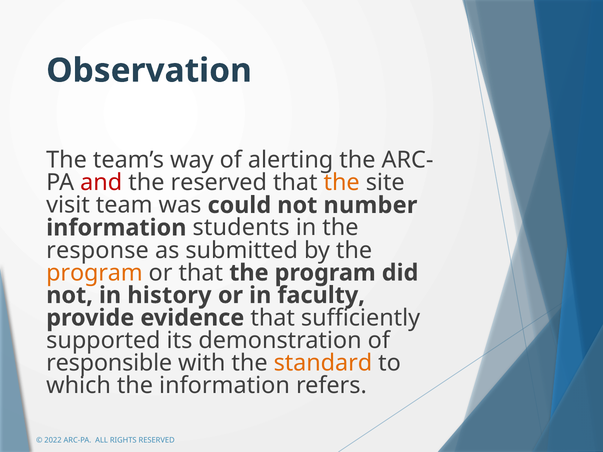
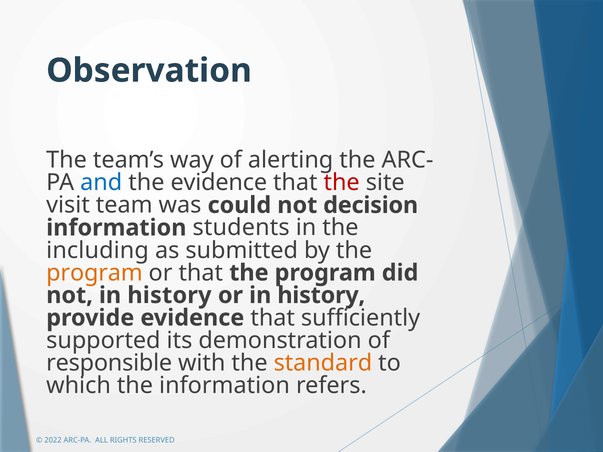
and colour: red -> blue
the reserved: reserved -> evidence
the at (342, 183) colour: orange -> red
number: number -> decision
response: response -> including
or in faculty: faculty -> history
